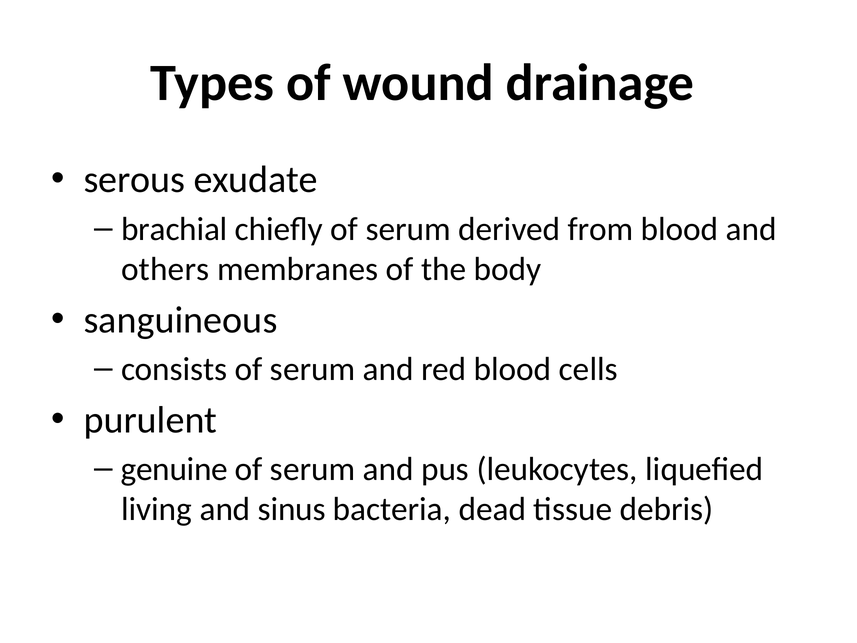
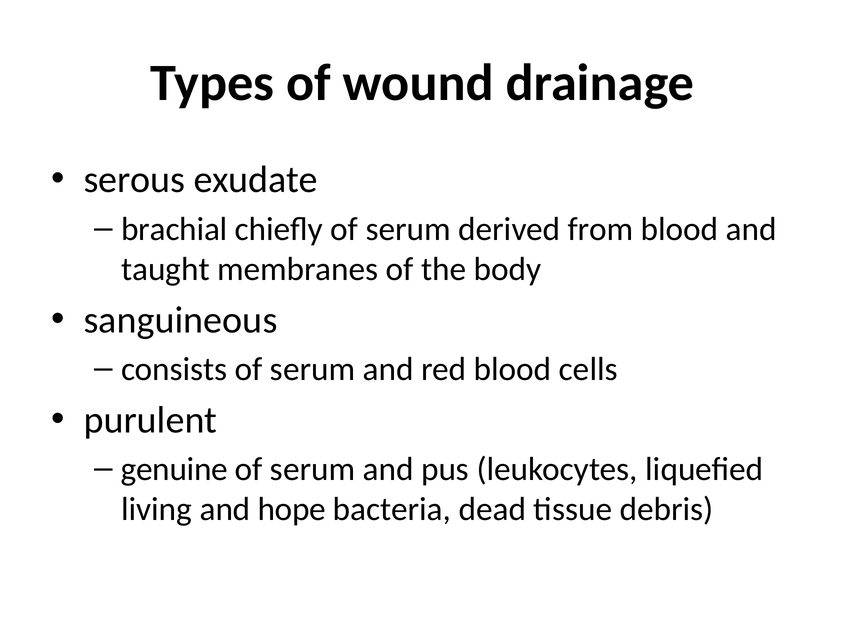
others: others -> taught
sinus: sinus -> hope
